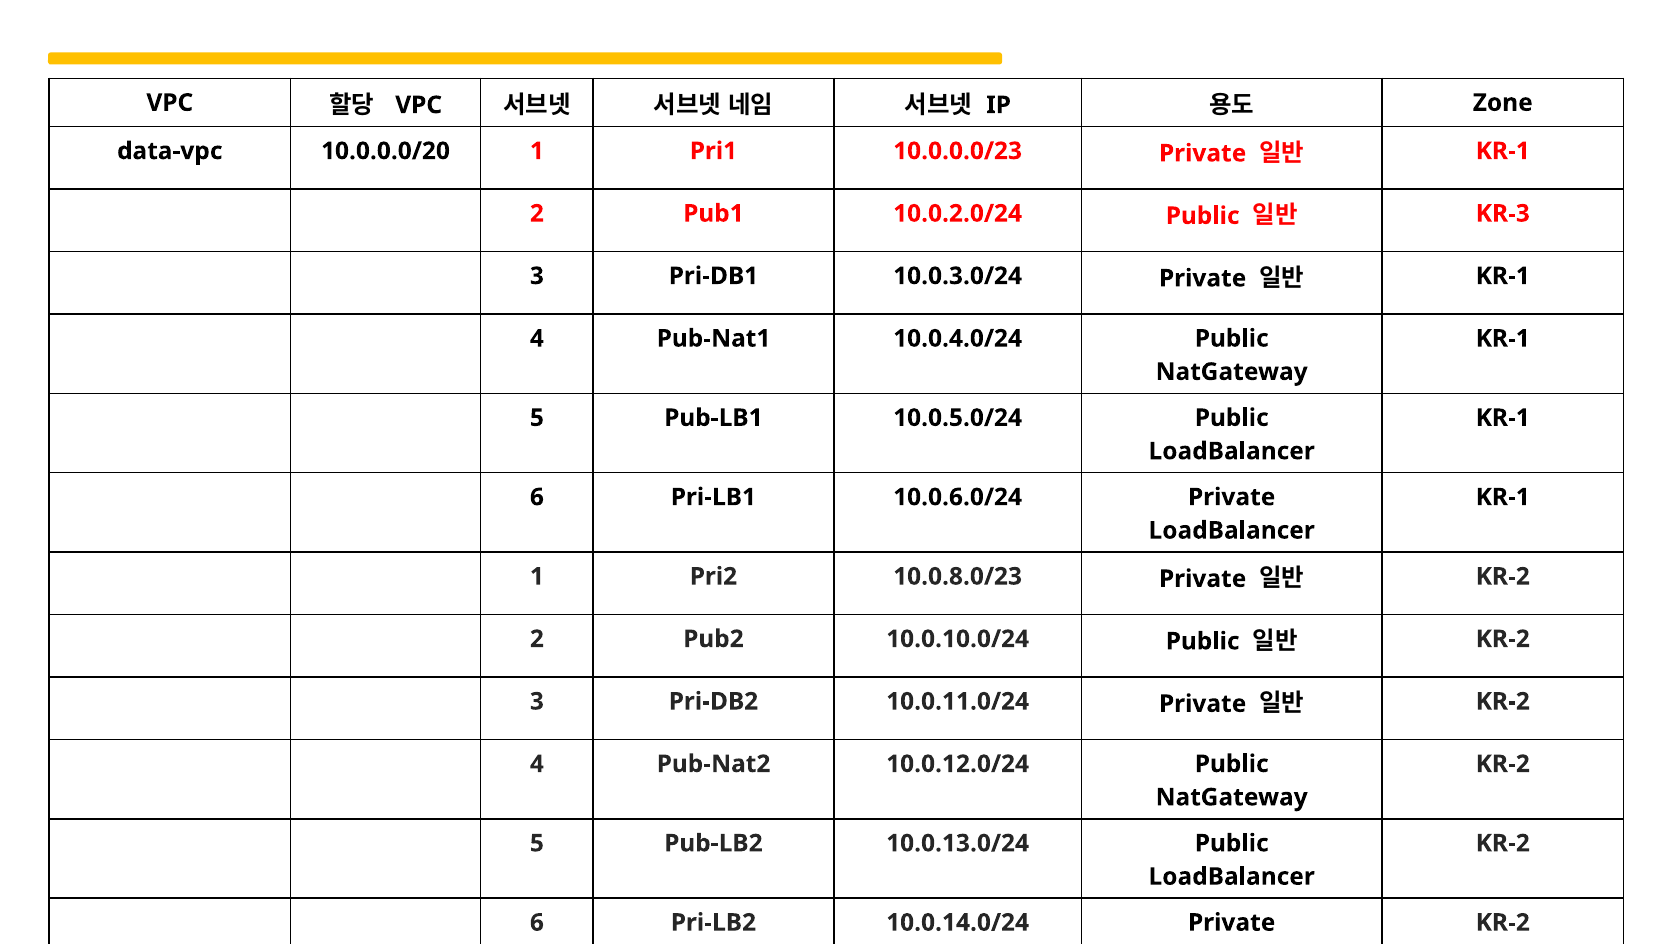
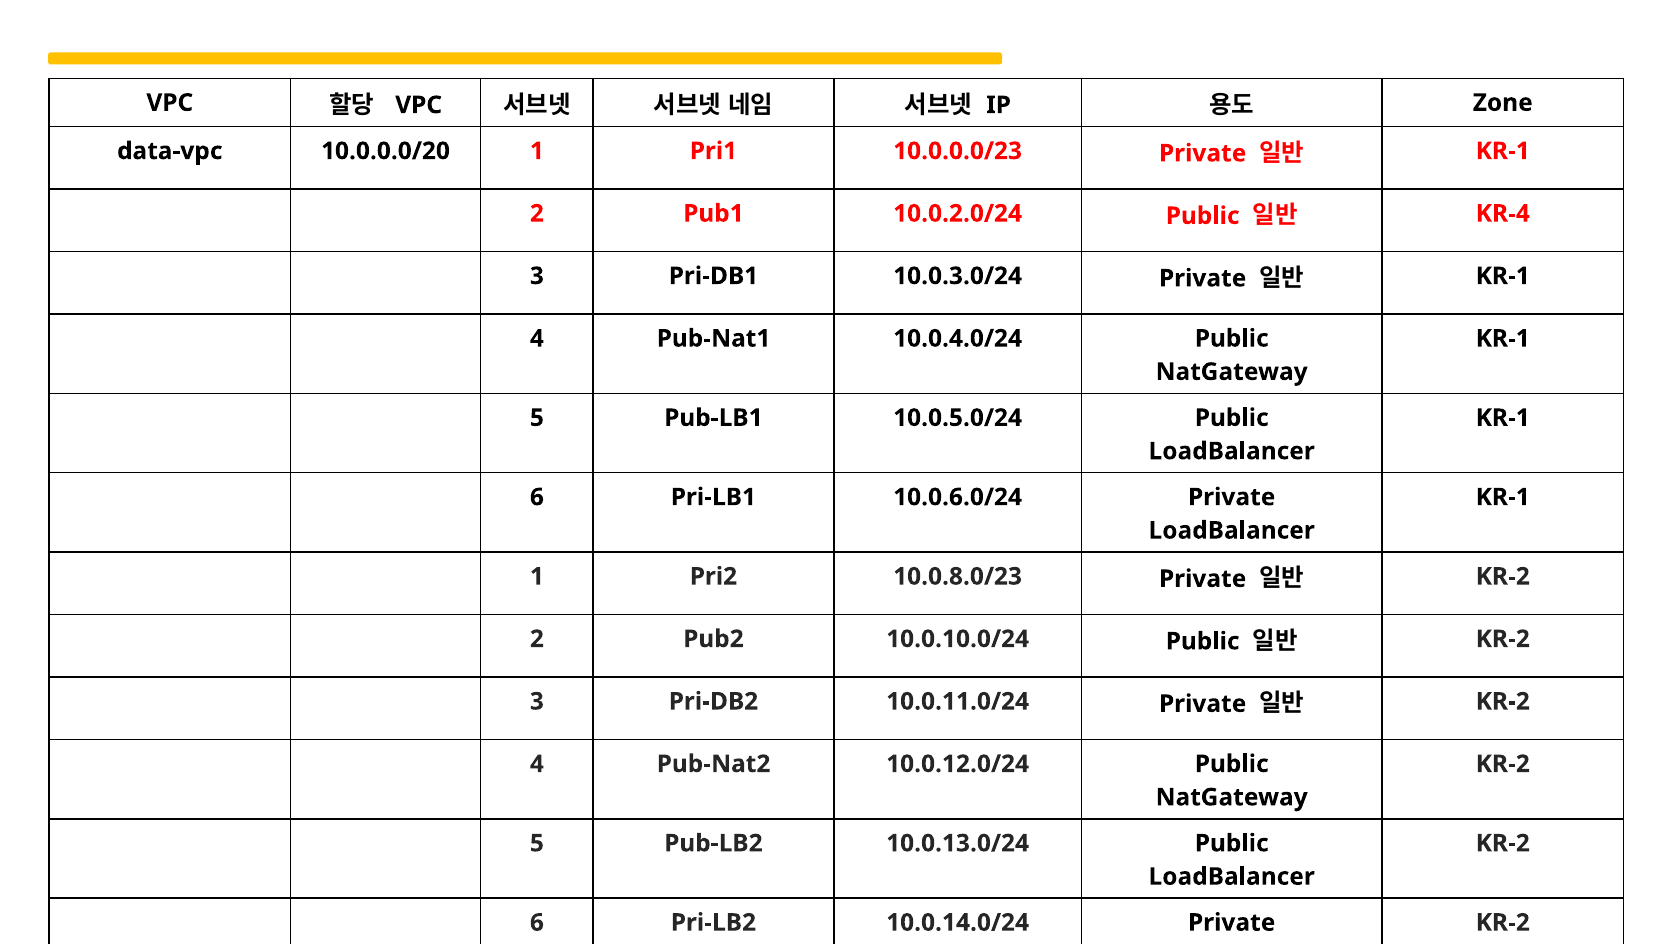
KR-3: KR-3 -> KR-4
